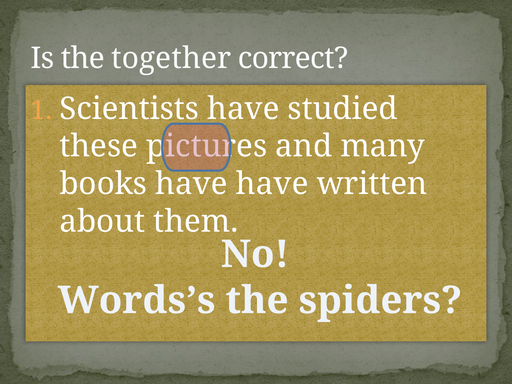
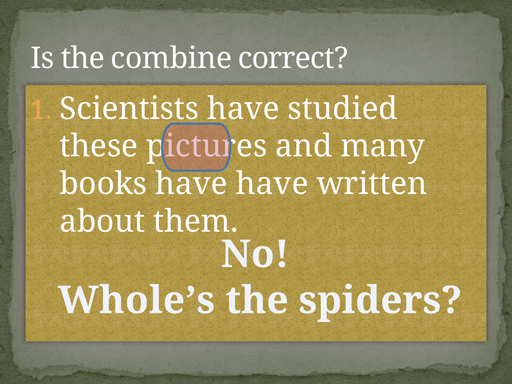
together: together -> combine
Words’s: Words’s -> Whole’s
